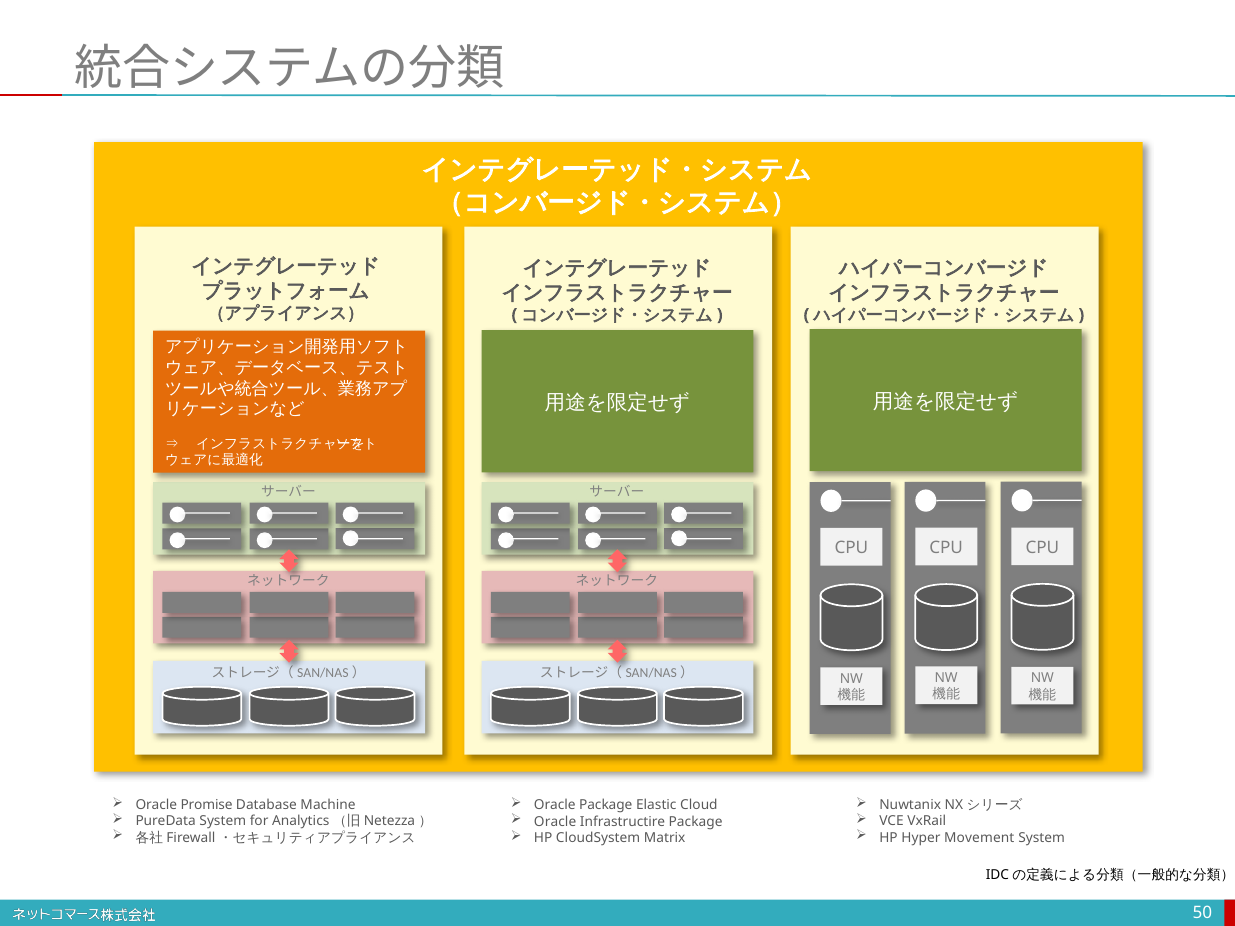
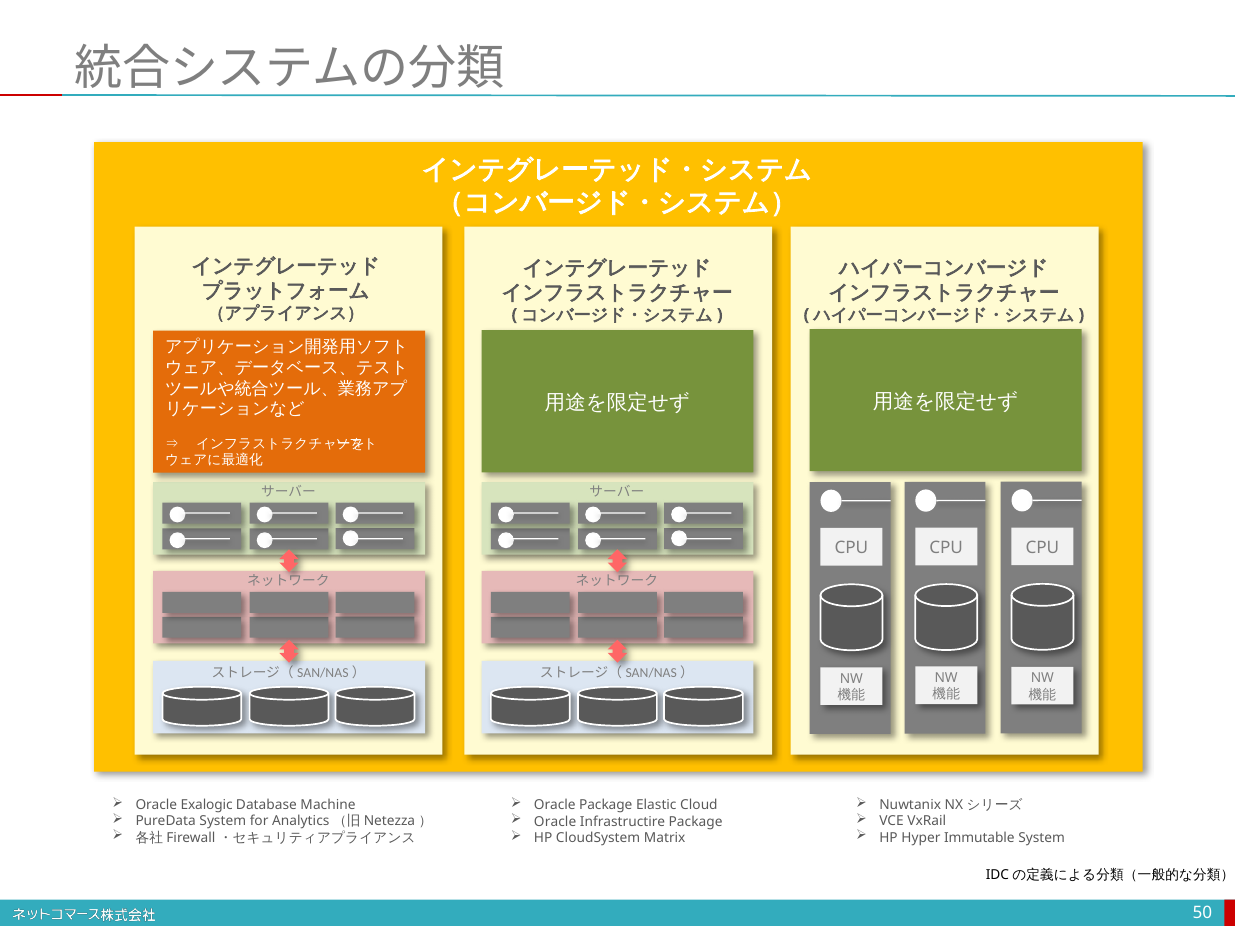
Promise: Promise -> Exalogic
Movement: Movement -> Immutable
